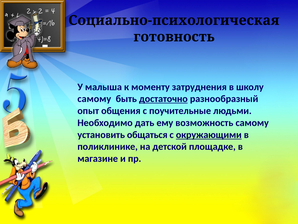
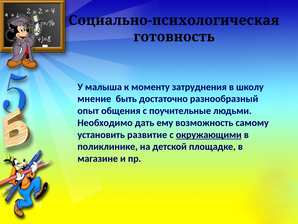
самому at (94, 99): самому -> мнение
достаточно underline: present -> none
общаться: общаться -> развитие
